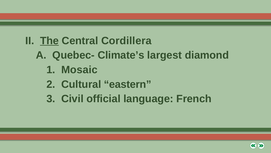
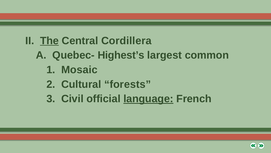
Climate’s: Climate’s -> Highest’s
diamond: diamond -> common
eastern: eastern -> forests
language underline: none -> present
